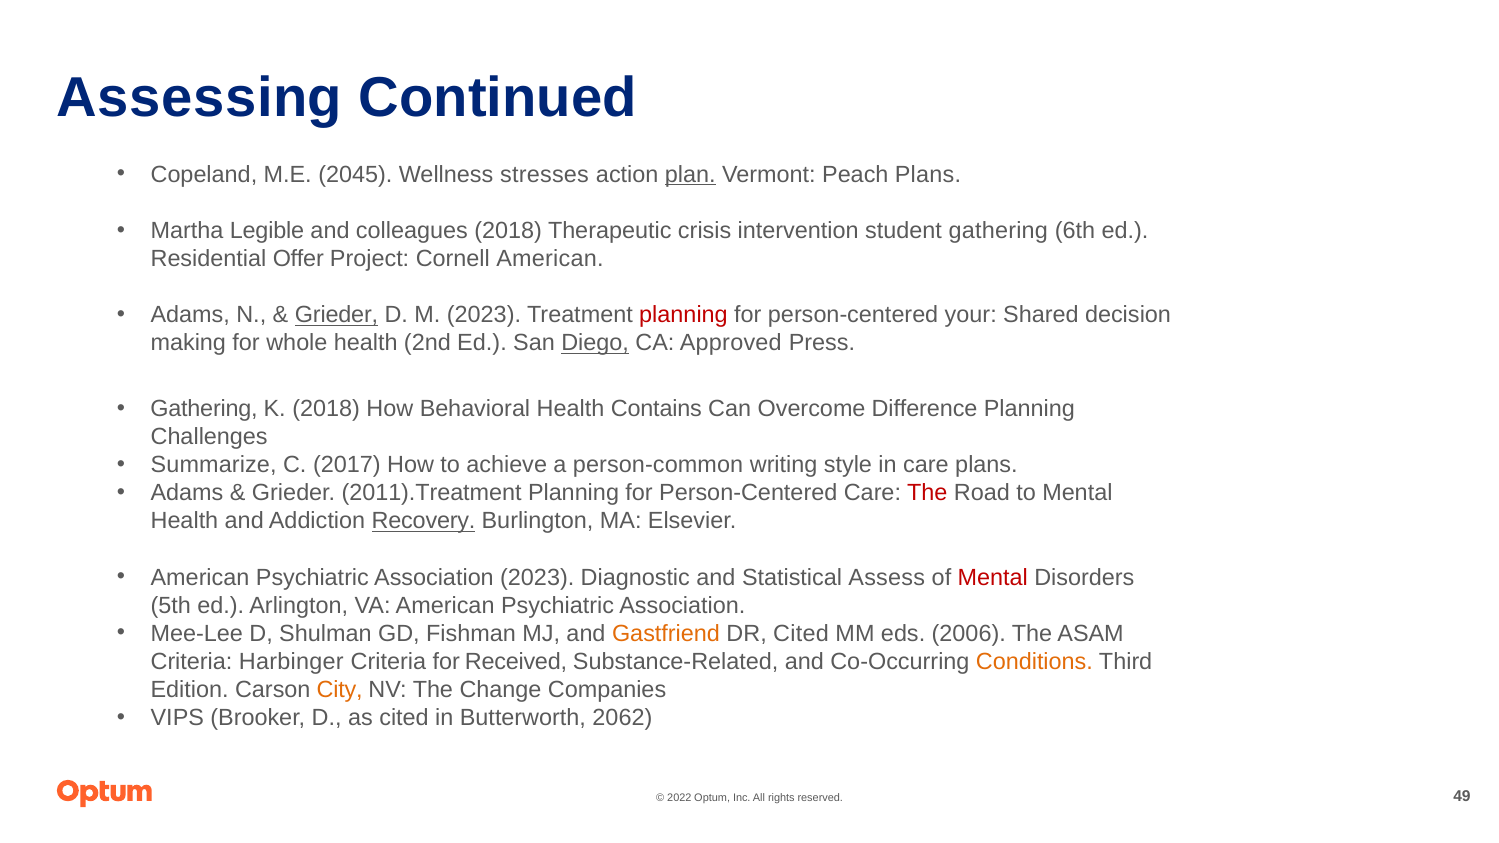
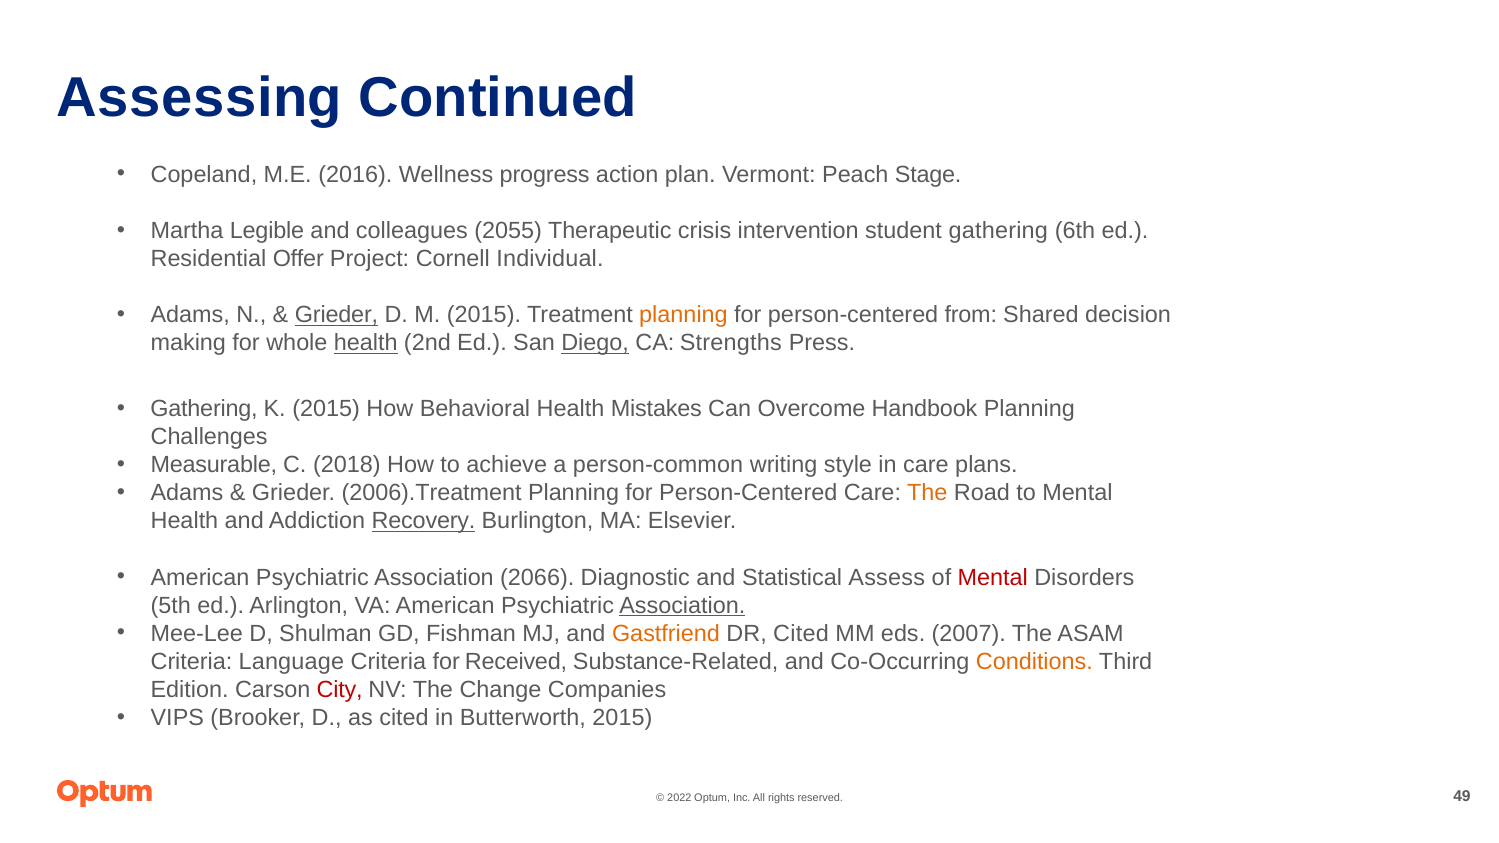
2045: 2045 -> 2016
stresses: stresses -> progress
plan underline: present -> none
Peach Plans: Plans -> Stage
colleagues 2018: 2018 -> 2055
Cornell American: American -> Individual
M 2023: 2023 -> 2015
planning at (683, 315) colour: red -> orange
your: your -> from
health at (366, 343) underline: none -> present
Approved: Approved -> Strengths
K 2018: 2018 -> 2015
Contains: Contains -> Mistakes
Difference: Difference -> Handbook
Summarize: Summarize -> Measurable
2017: 2017 -> 2018
2011).Treatment: 2011).Treatment -> 2006).Treatment
The at (927, 493) colour: red -> orange
Association 2023: 2023 -> 2066
Association at (682, 606) underline: none -> present
2006: 2006 -> 2007
Harbinger: Harbinger -> Language
City colour: orange -> red
Butterworth 2062: 2062 -> 2015
